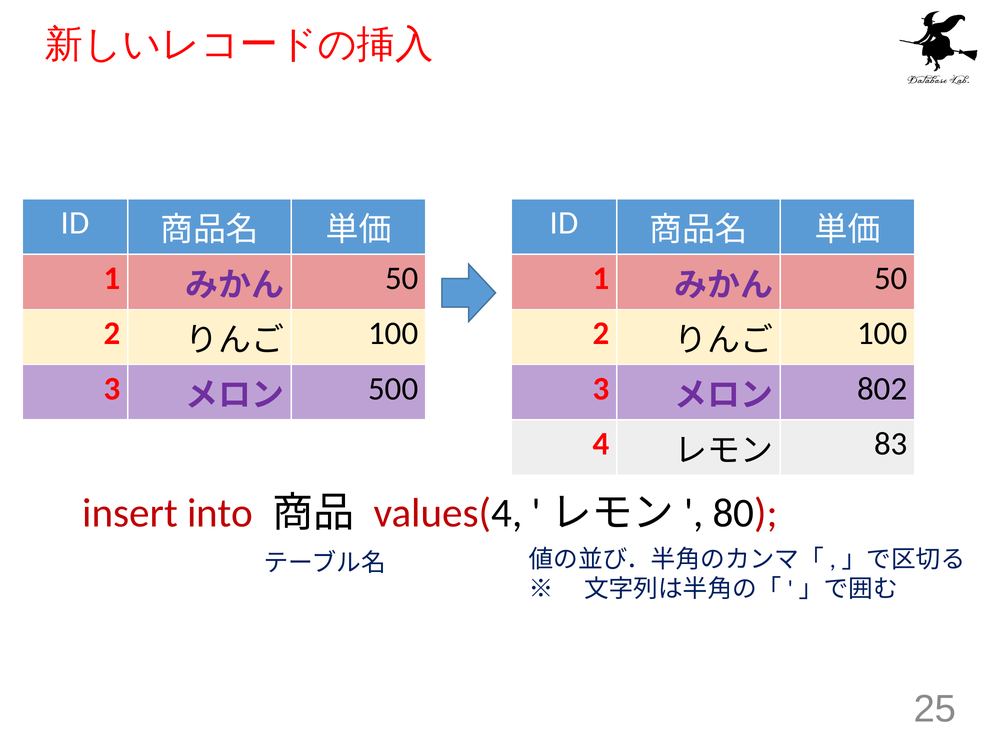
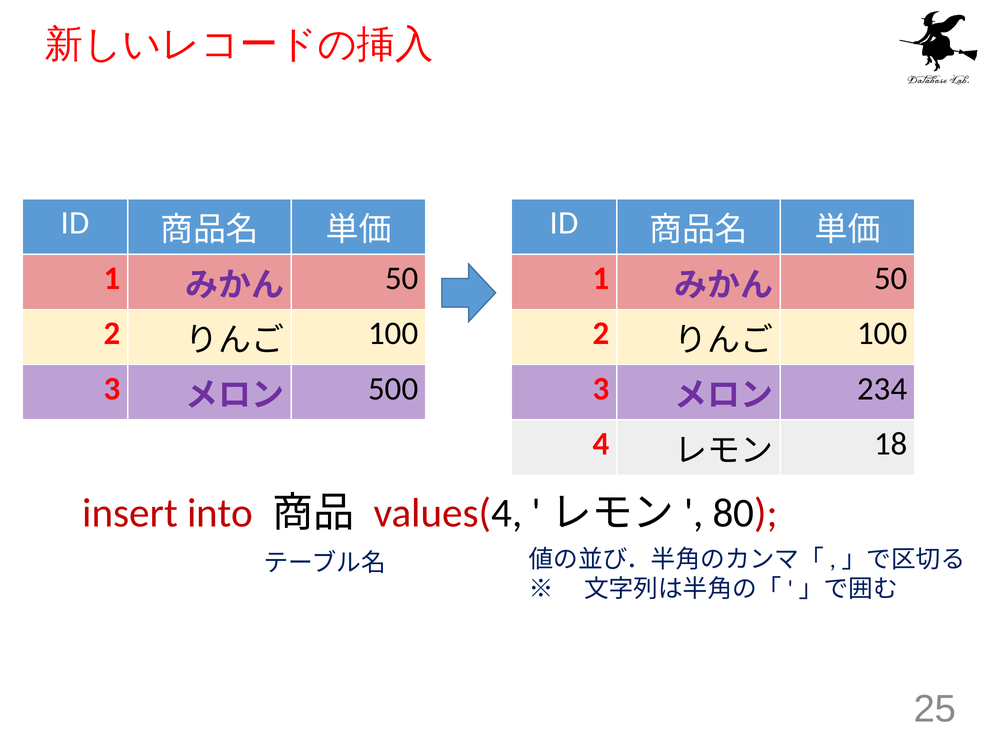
802: 802 -> 234
83: 83 -> 18
